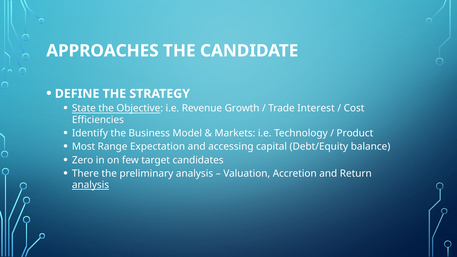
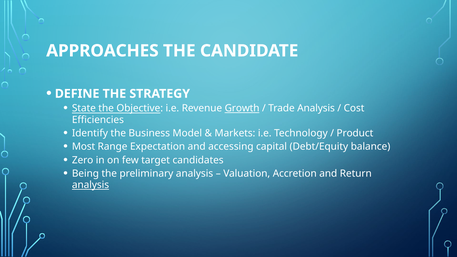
Growth underline: none -> present
Trade Interest: Interest -> Analysis
There: There -> Being
